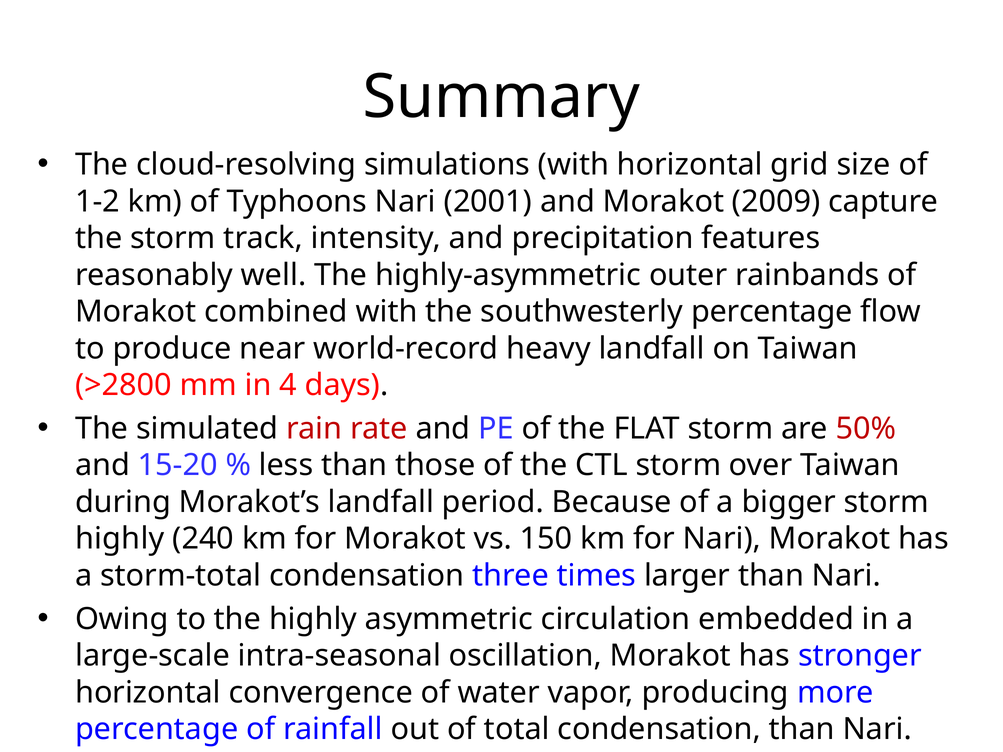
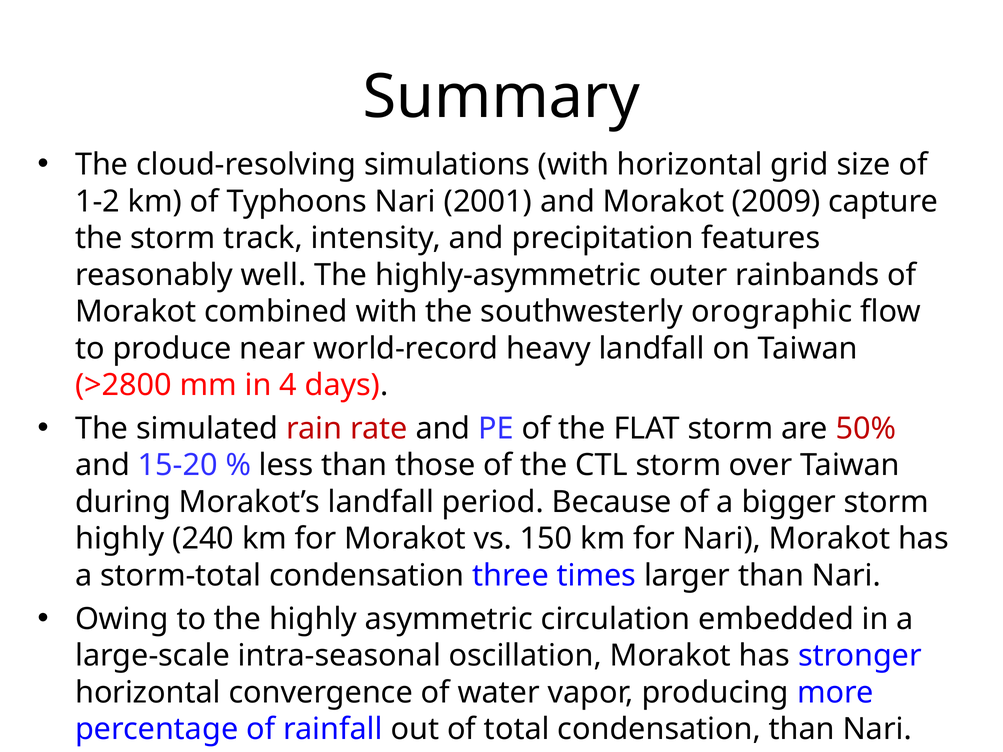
southwesterly percentage: percentage -> orographic
